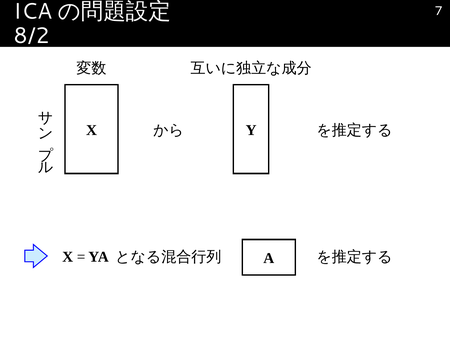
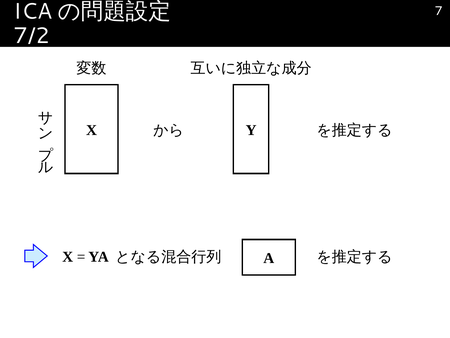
8/2: 8/2 -> 7/2
